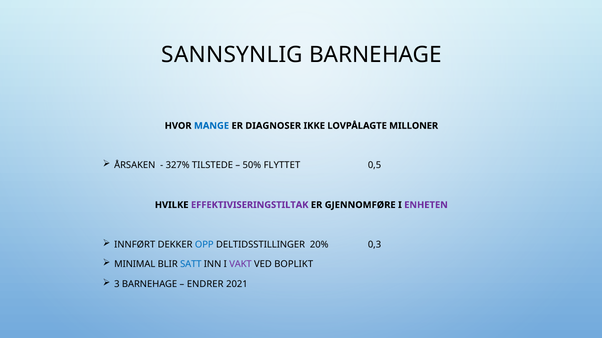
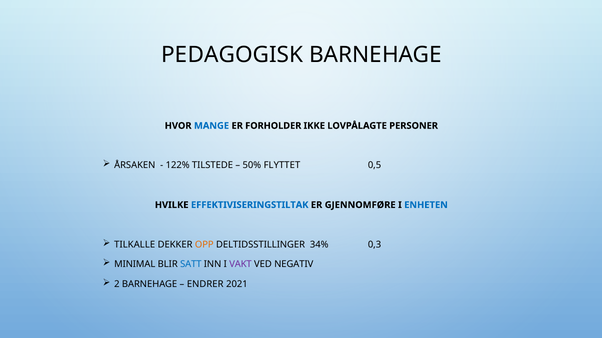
SANNSYNLIG: SANNSYNLIG -> PEDAGOGISK
DIAGNOSER: DIAGNOSER -> FORHOLDER
MILLONER: MILLONER -> PERSONER
327%: 327% -> 122%
EFFEKTIVISERINGSTILTAK colour: purple -> blue
ENHETEN colour: purple -> blue
INNFØRT: INNFØRT -> TILKALLE
OPP colour: blue -> orange
20%: 20% -> 34%
BOPLIKT: BOPLIKT -> NEGATIV
3: 3 -> 2
